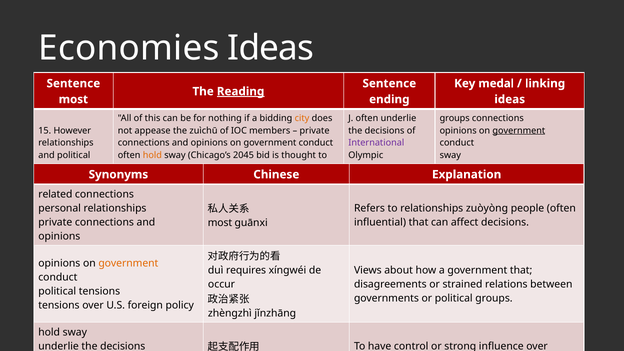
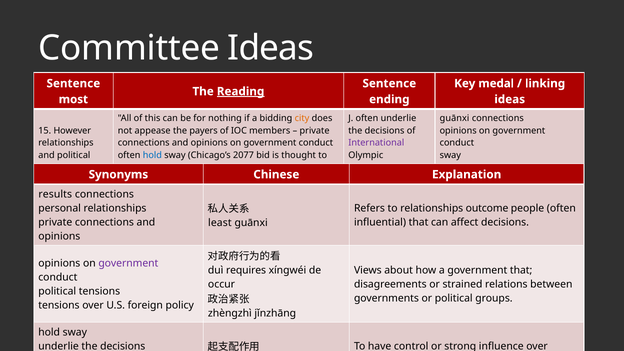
Economies at (129, 48): Economies -> Committee
groups at (455, 118): groups -> guānxi
zuìchū: zuìchū -> payers
government at (519, 131) underline: present -> none
hold at (152, 155) colour: orange -> blue
2045: 2045 -> 2077
related: related -> results
relationships zuòyòng: zuòyòng -> outcome
most at (220, 223): most -> least
government at (128, 263) colour: orange -> purple
